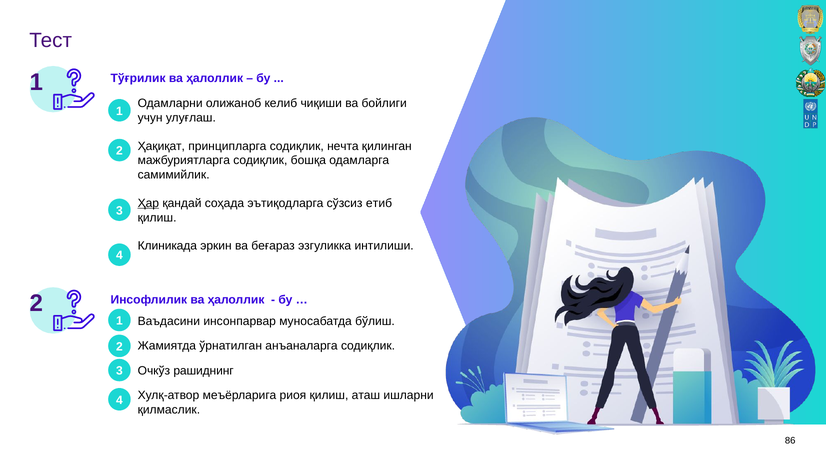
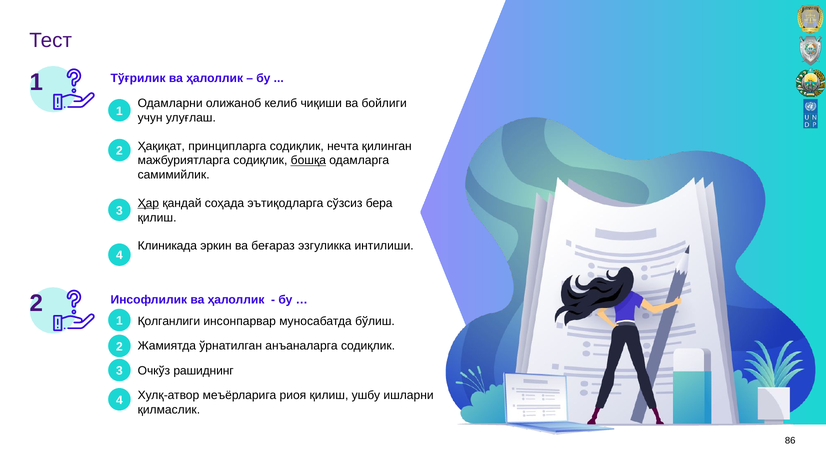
бошқа underline: none -> present
eтиб: eтиб -> бeра
Ваъдасини: Ваъдасини -> Қолганлиги
аташ: аташ -> ушбу
